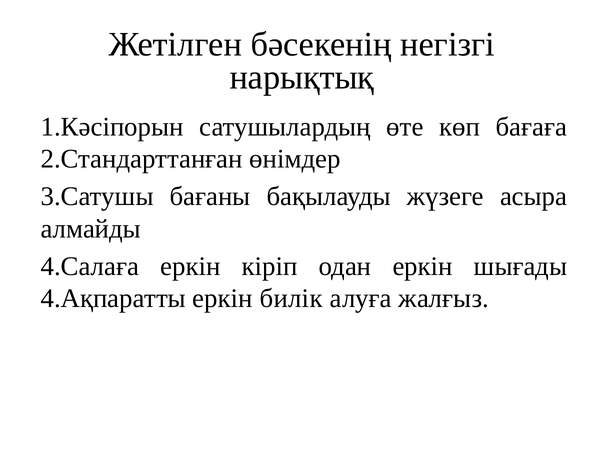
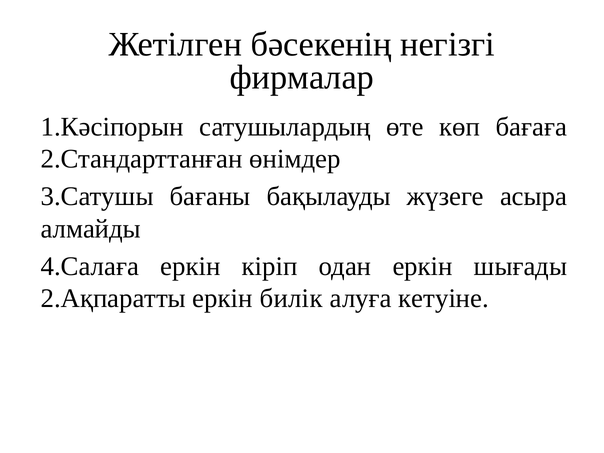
нарықтық: нарықтық -> фирмалар
4.Ақпаратты: 4.Ақпаратты -> 2.Ақпаратты
жалғыз: жалғыз -> кетуіне
